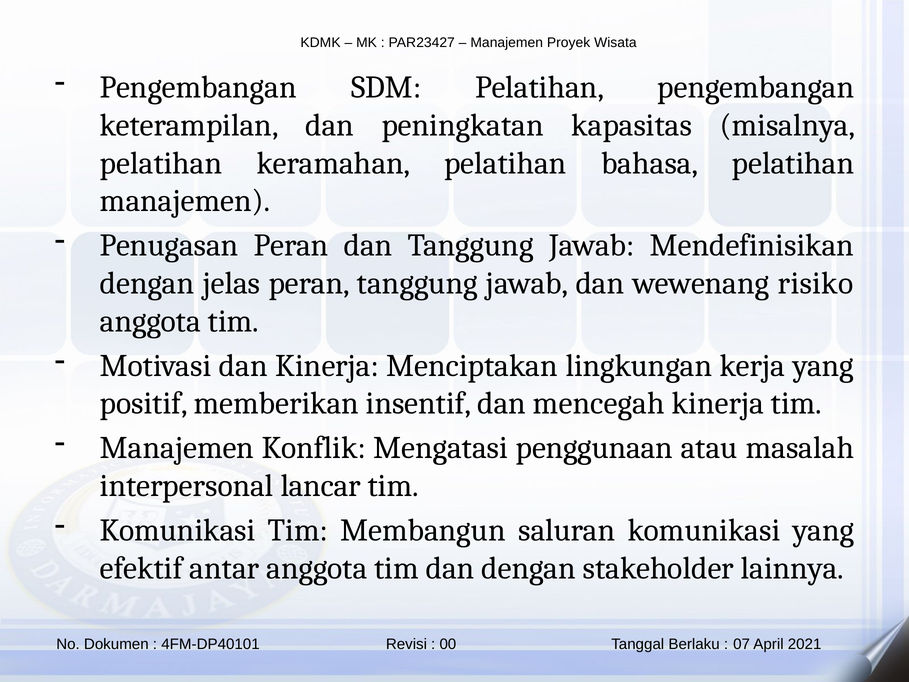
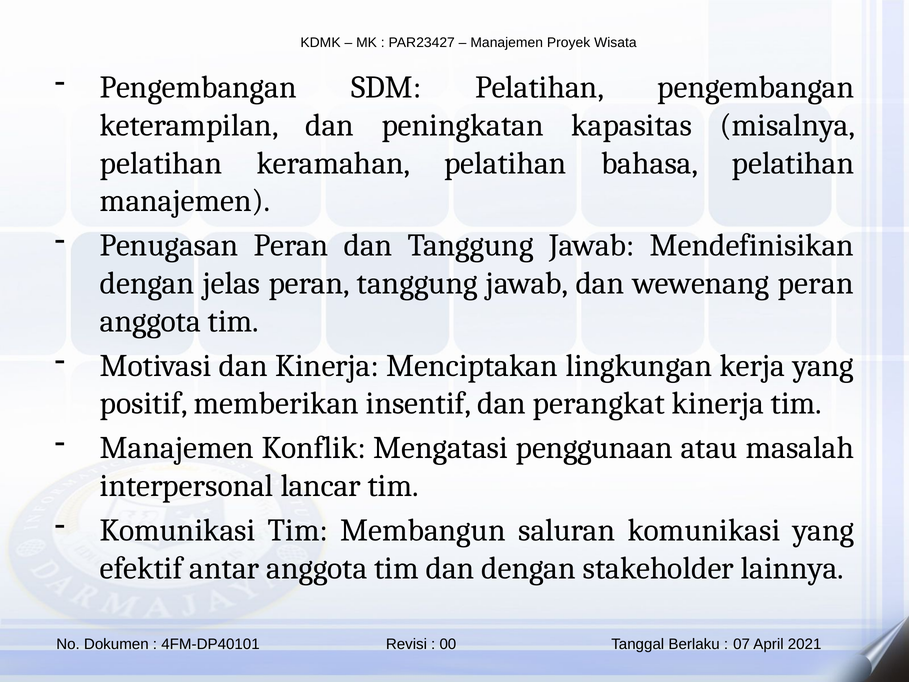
wewenang risiko: risiko -> peran
mencegah: mencegah -> perangkat
